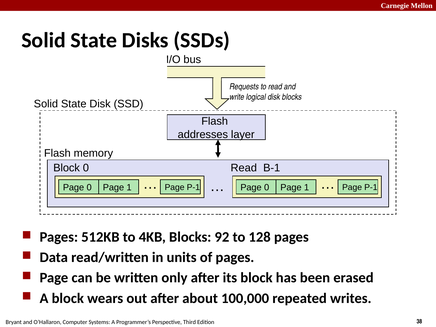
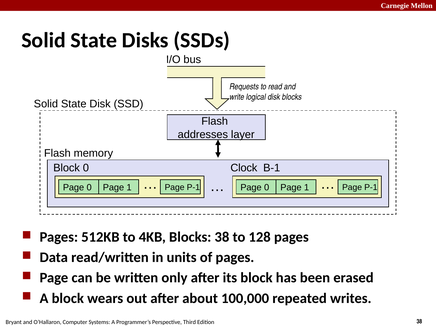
Read at (244, 168): Read -> Clock
Blocks 92: 92 -> 38
